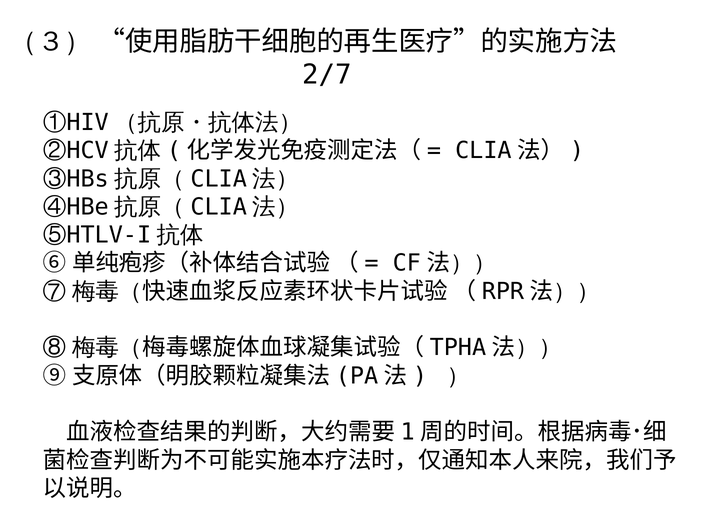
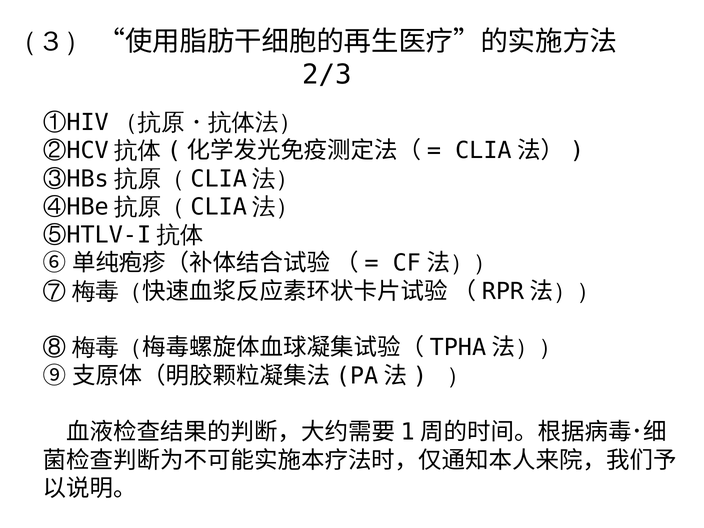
2/7: 2/7 -> 2/3
